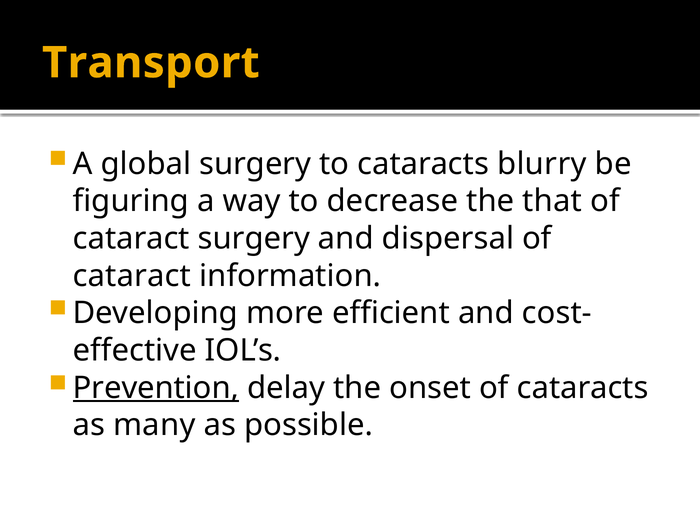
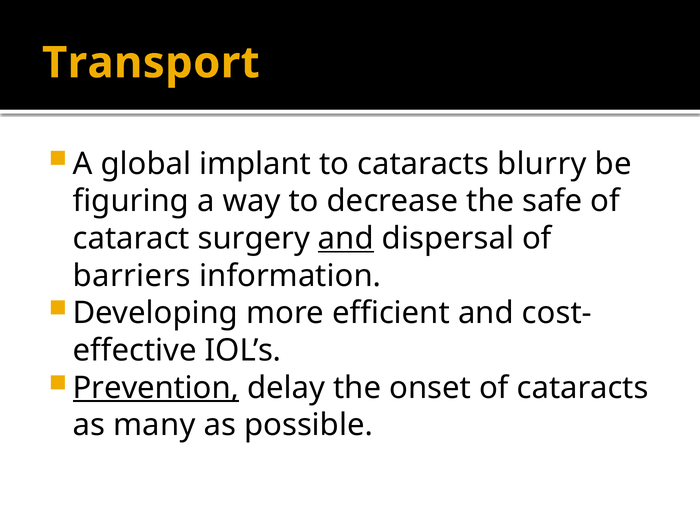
global surgery: surgery -> implant
that: that -> safe
and at (346, 238) underline: none -> present
cataract at (132, 276): cataract -> barriers
